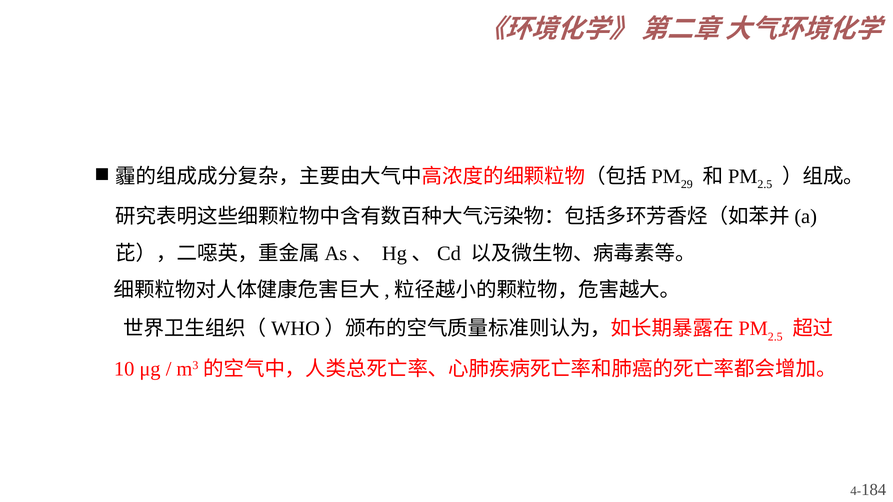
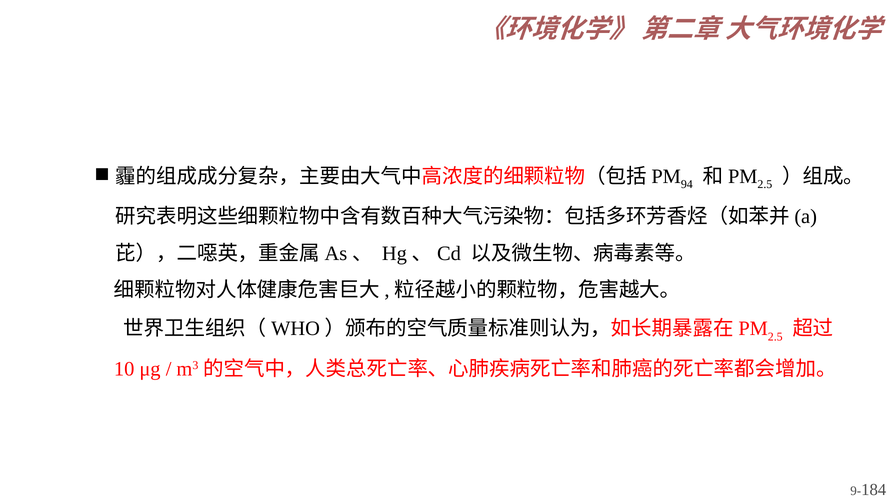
29: 29 -> 94
4-: 4- -> 9-
